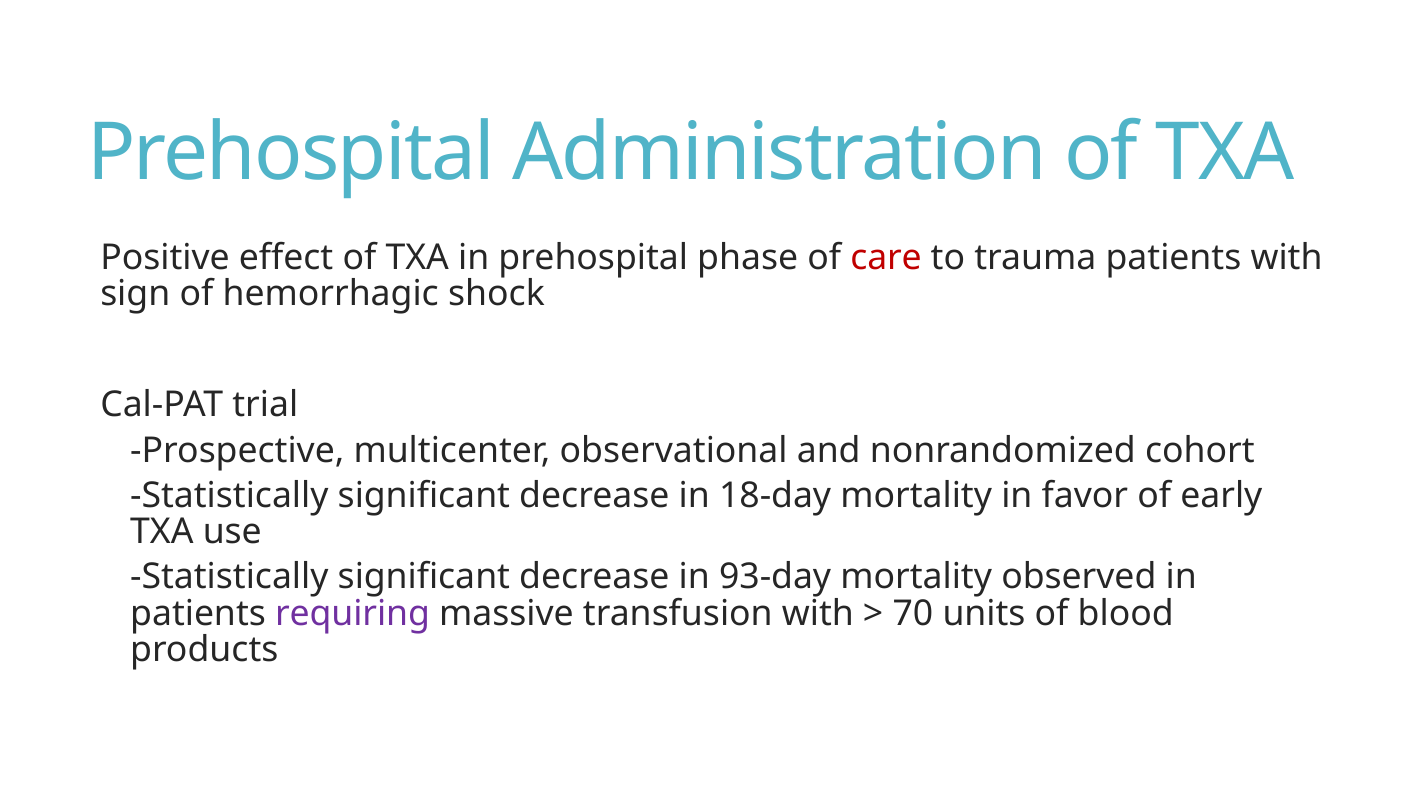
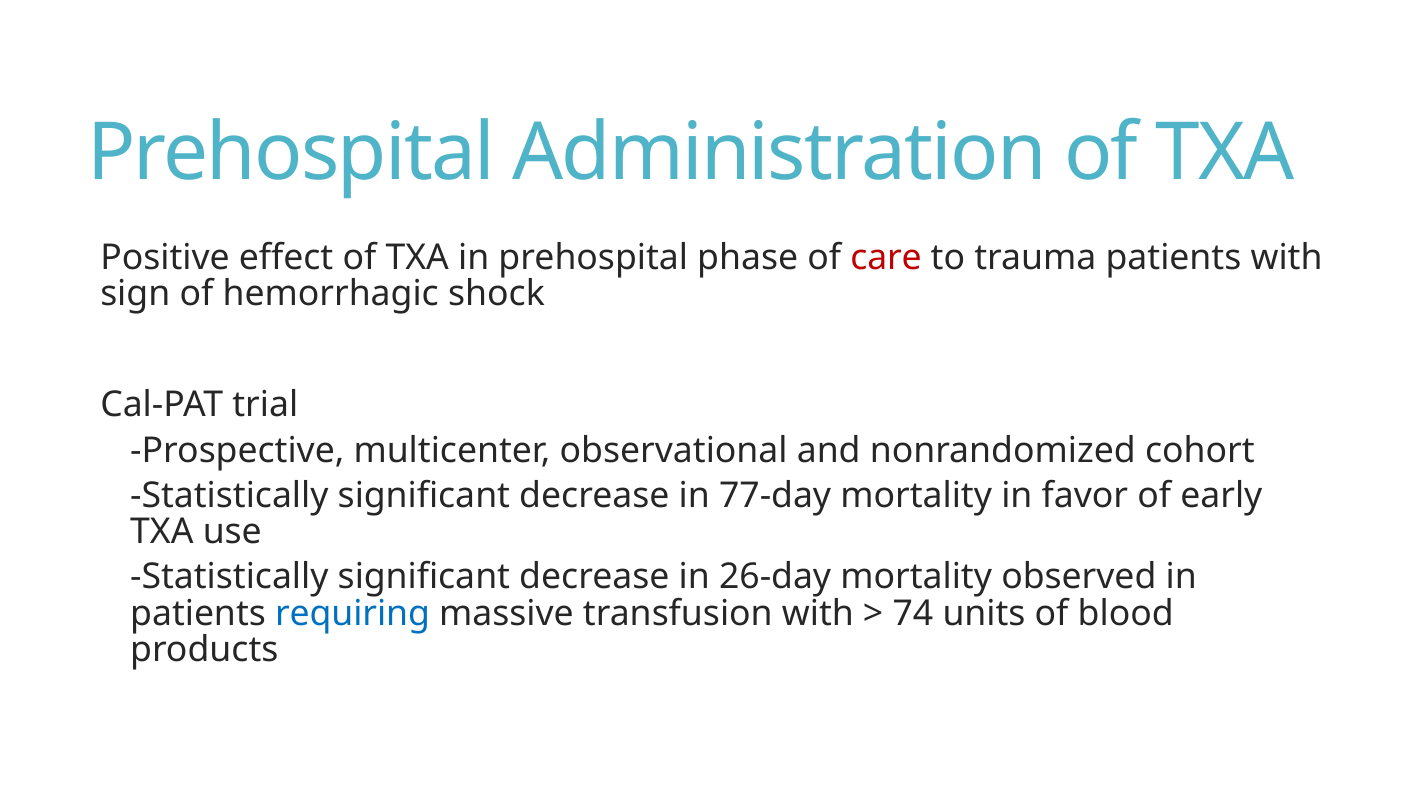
18-day: 18-day -> 77-day
93-day: 93-day -> 26-day
requiring colour: purple -> blue
70: 70 -> 74
